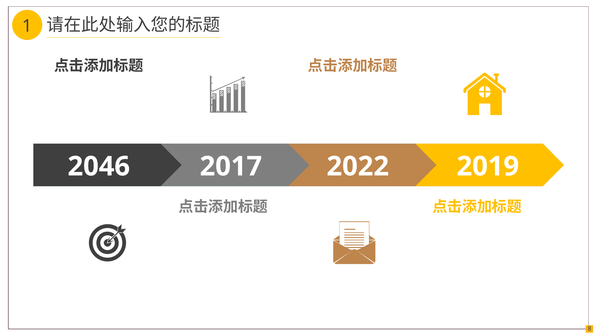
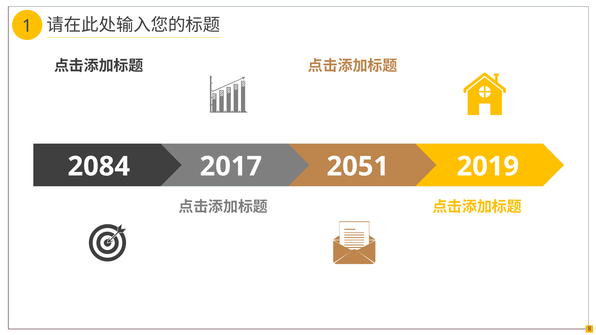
2046: 2046 -> 2084
2022: 2022 -> 2051
